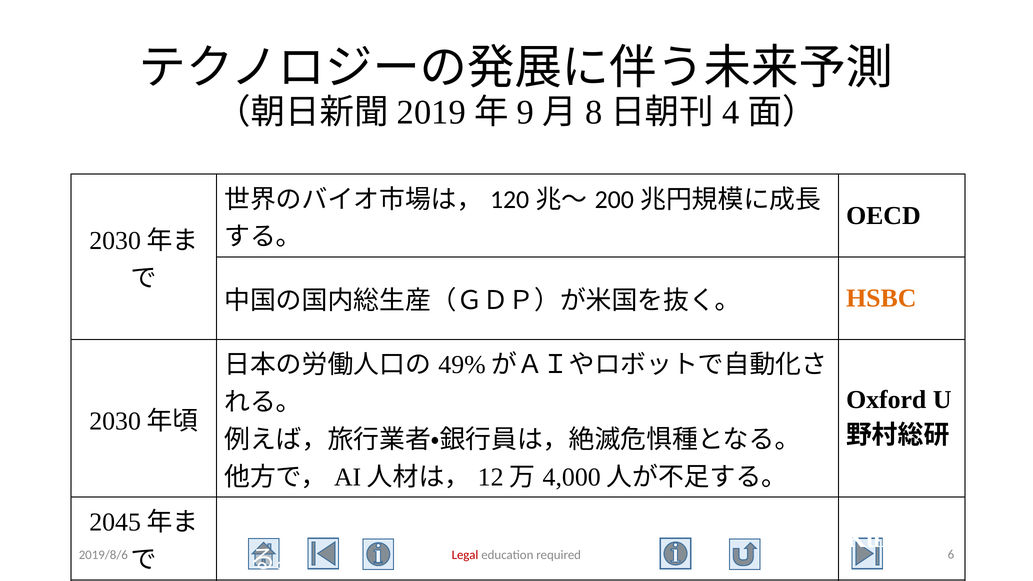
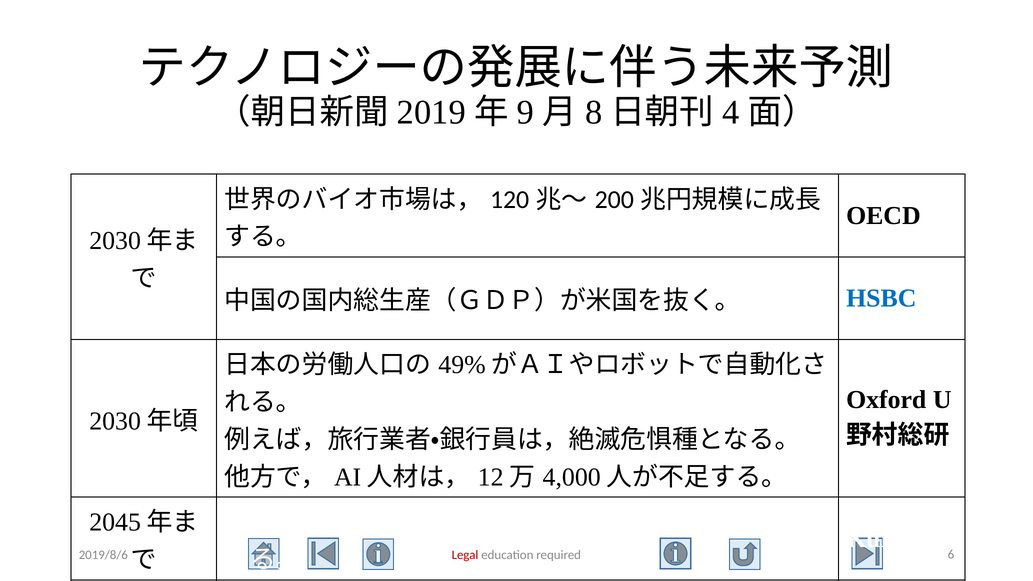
HSBC colour: orange -> blue
